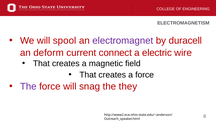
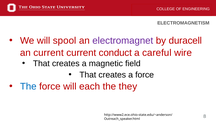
an deform: deform -> current
connect: connect -> conduct
electric: electric -> careful
The at (28, 87) colour: purple -> blue
snag: snag -> each
